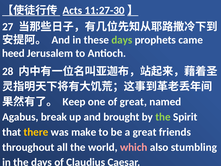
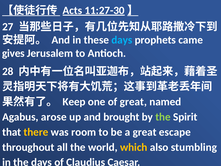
days at (122, 40) colour: light green -> light blue
heed: heed -> gives
break: break -> arose
make: make -> room
friends: friends -> escape
which colour: pink -> yellow
